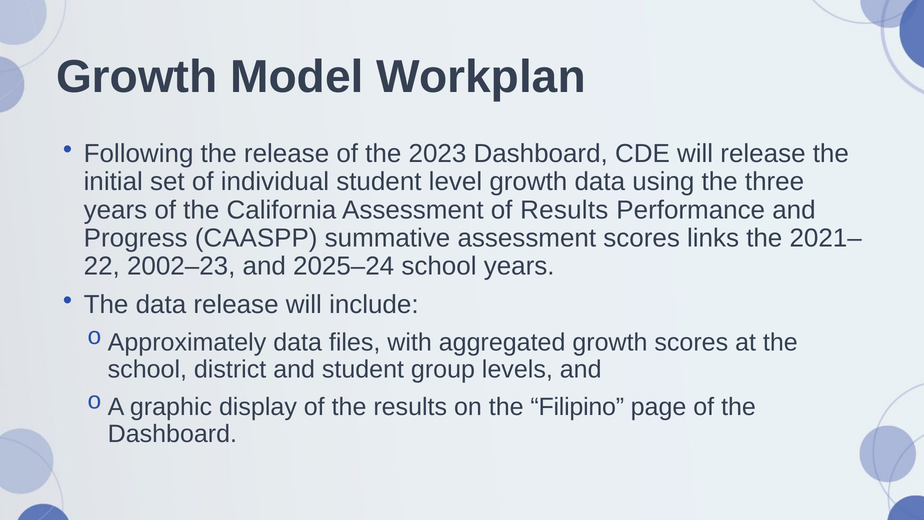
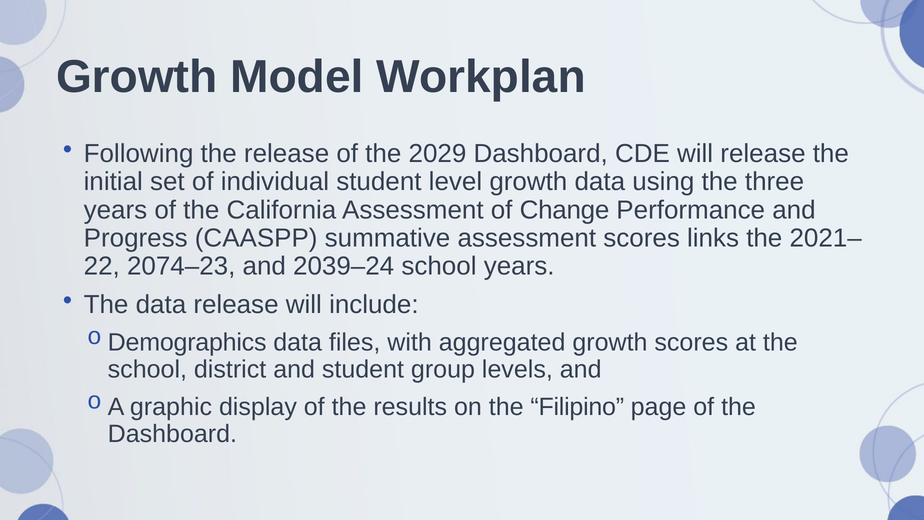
2023: 2023 -> 2029
of Results: Results -> Change
2002–23: 2002–23 -> 2074–23
2025–24: 2025–24 -> 2039–24
Approximately: Approximately -> Demographics
